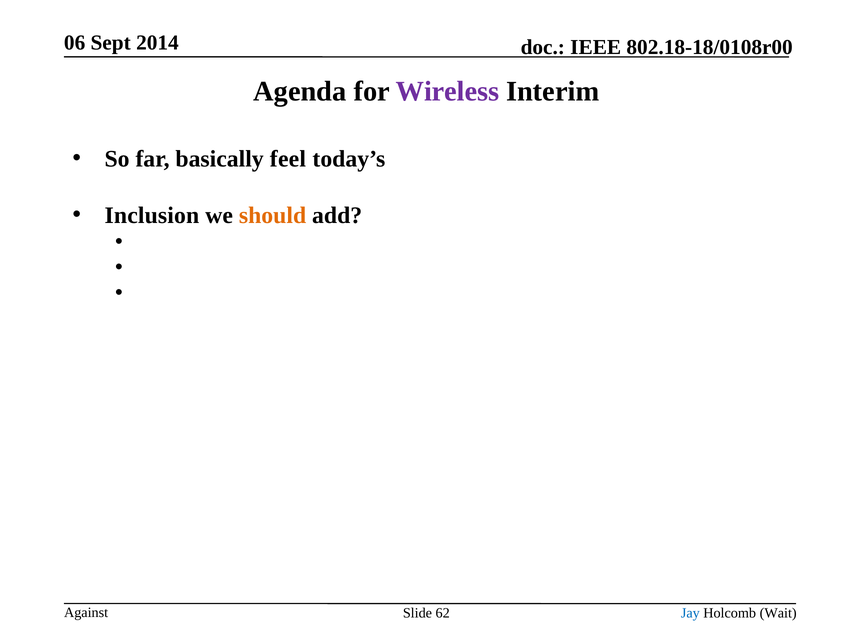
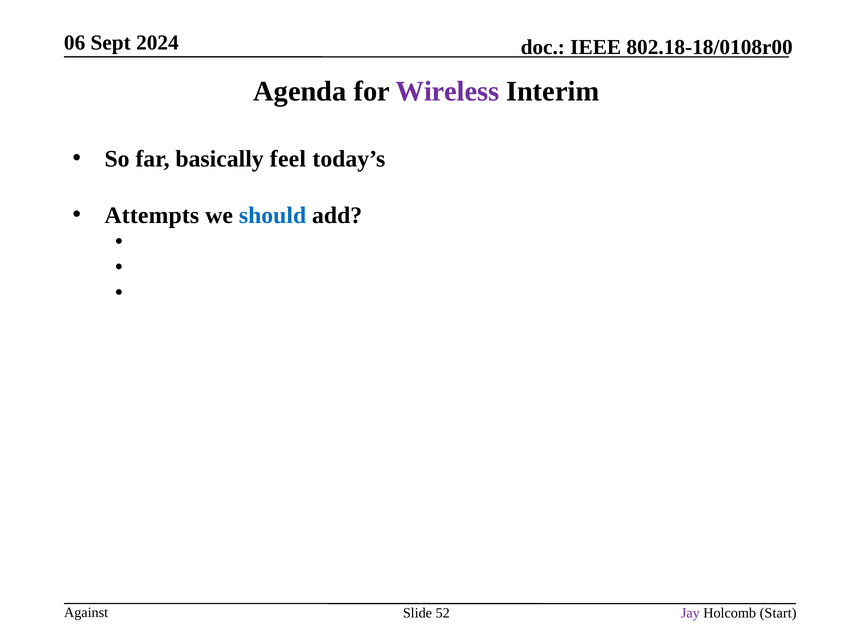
2014: 2014 -> 2024
Inclusion: Inclusion -> Attempts
should colour: orange -> blue
62: 62 -> 52
Jay colour: blue -> purple
Wait: Wait -> Start
